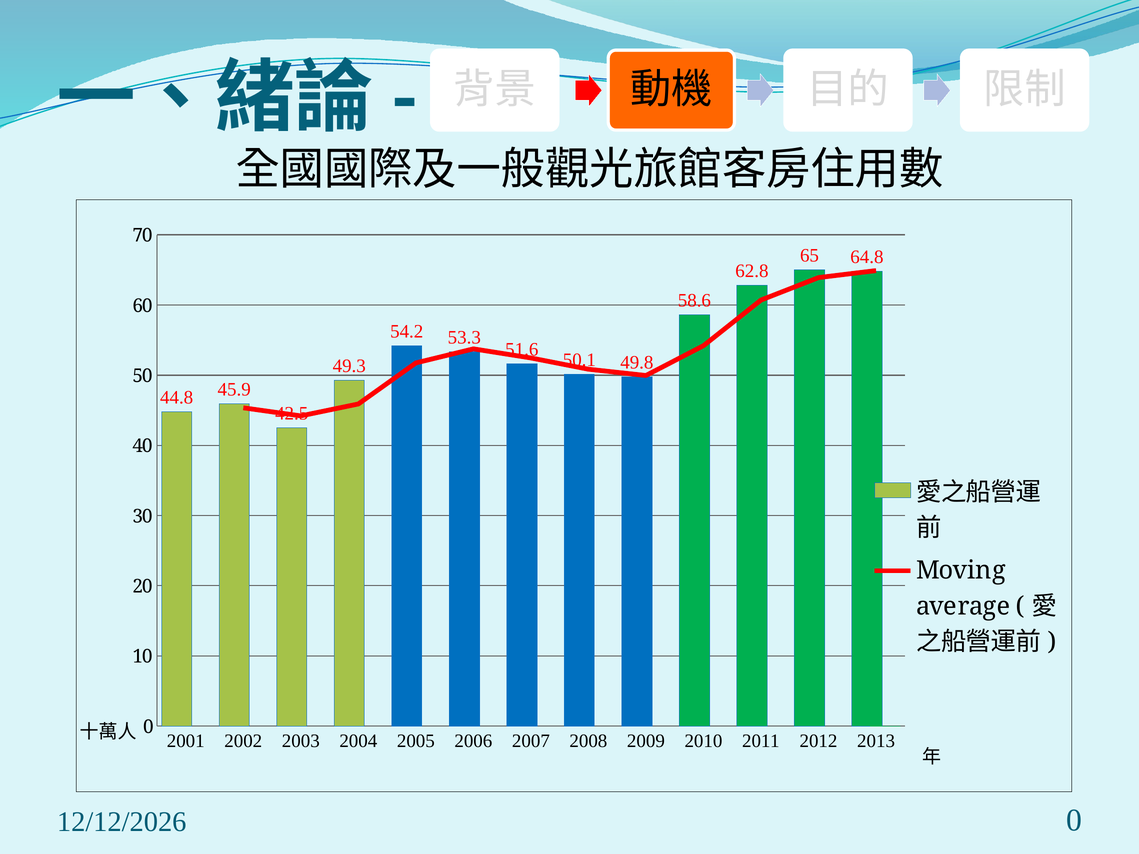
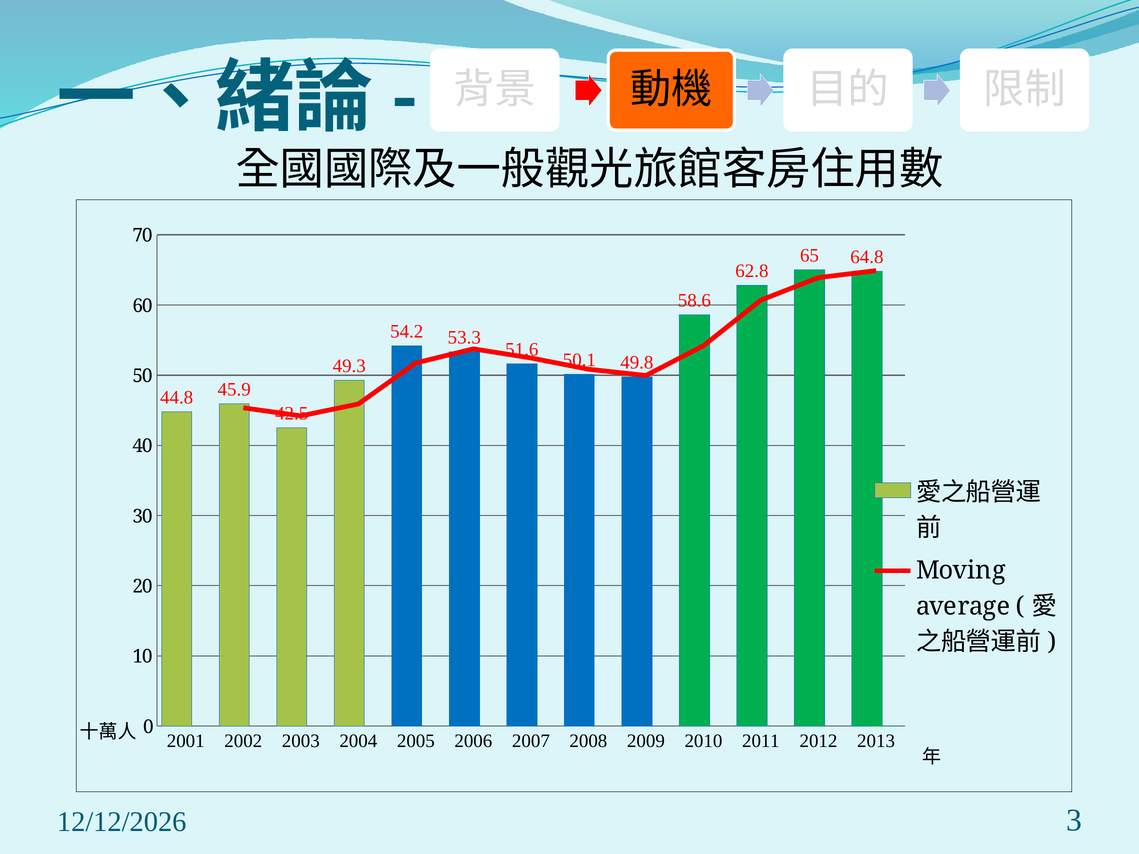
0 at (1074, 820): 0 -> 3
